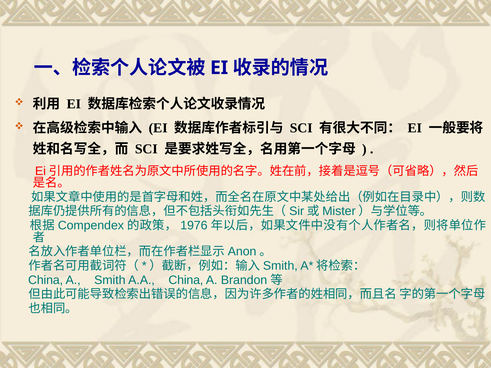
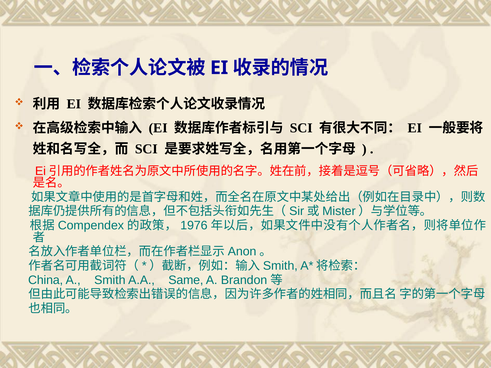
A.A China: China -> Same
